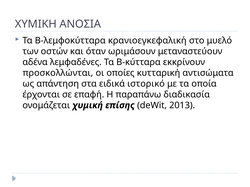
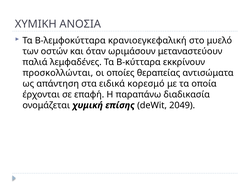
αδένα: αδένα -> παλιά
κυτταρική: κυτταρική -> θεραπείας
ιστορικό: ιστορικό -> κορεσμό
2013: 2013 -> 2049
